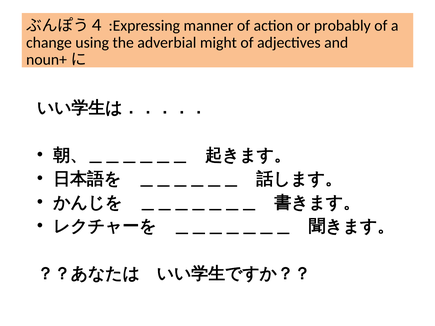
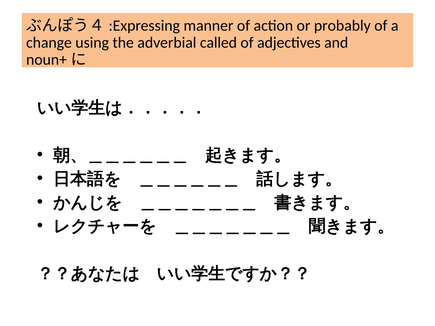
might: might -> called
